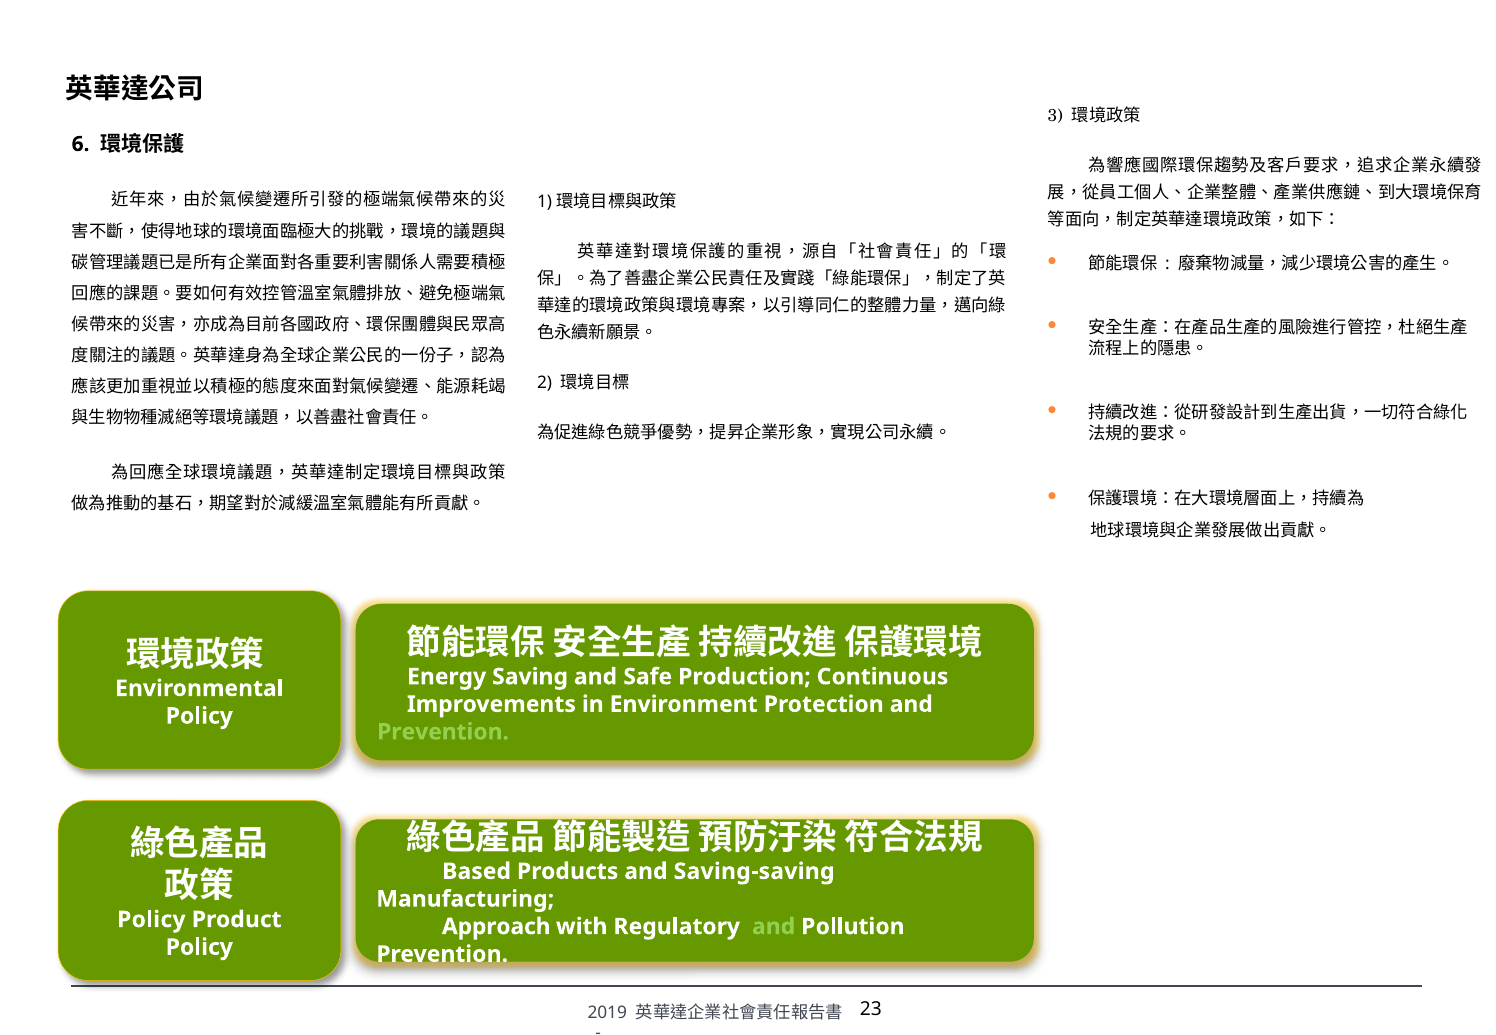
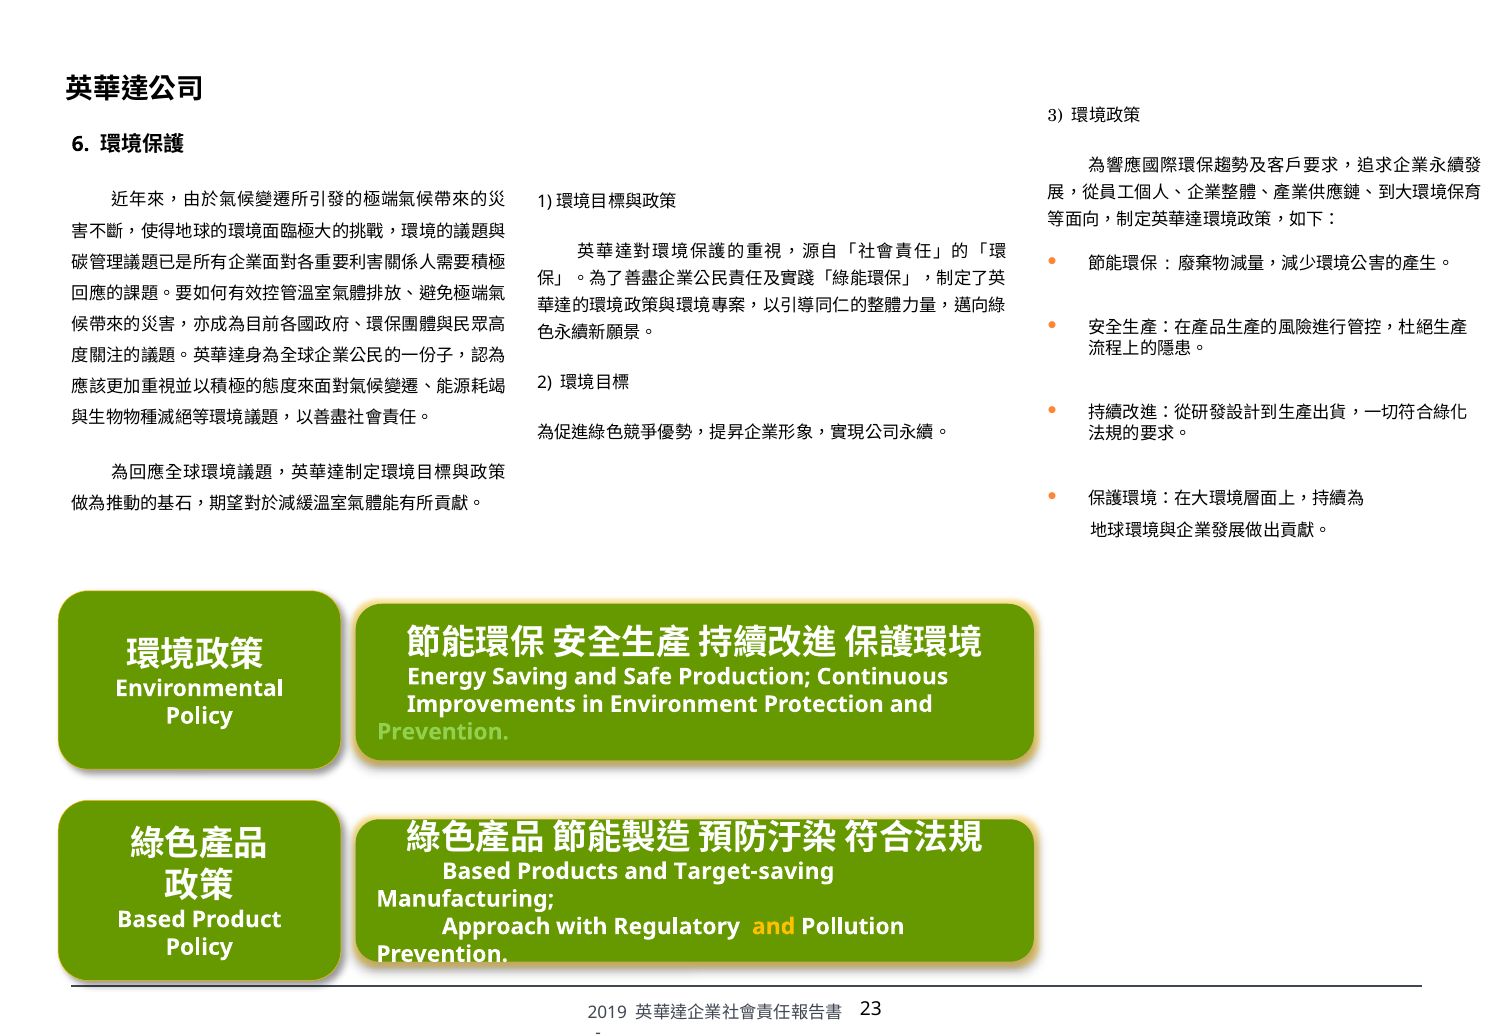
Saving-saving: Saving-saving -> Target-saving
Policy at (151, 920): Policy -> Based
and at (774, 927) colour: light green -> yellow
